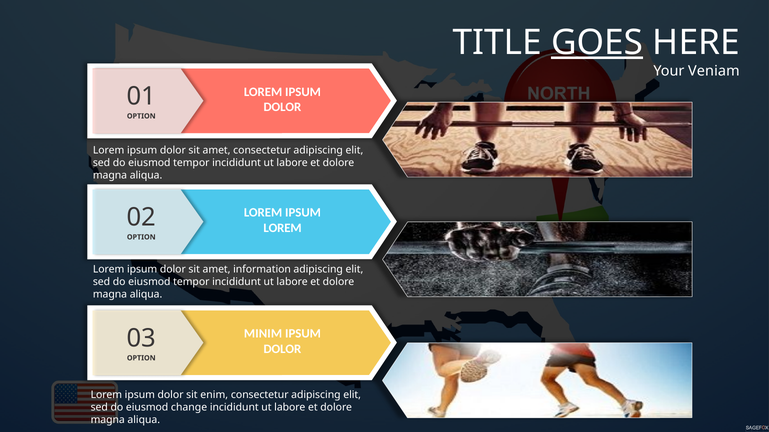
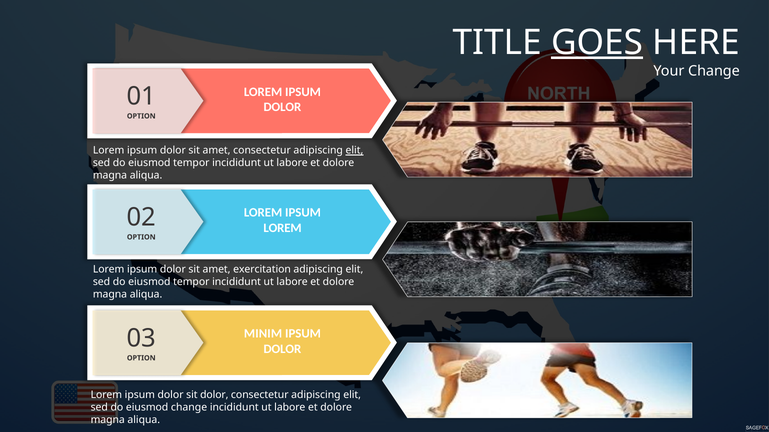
Your Veniam: Veniam -> Change
elit at (354, 151) underline: none -> present
information: information -> exercitation
sit enim: enim -> dolor
